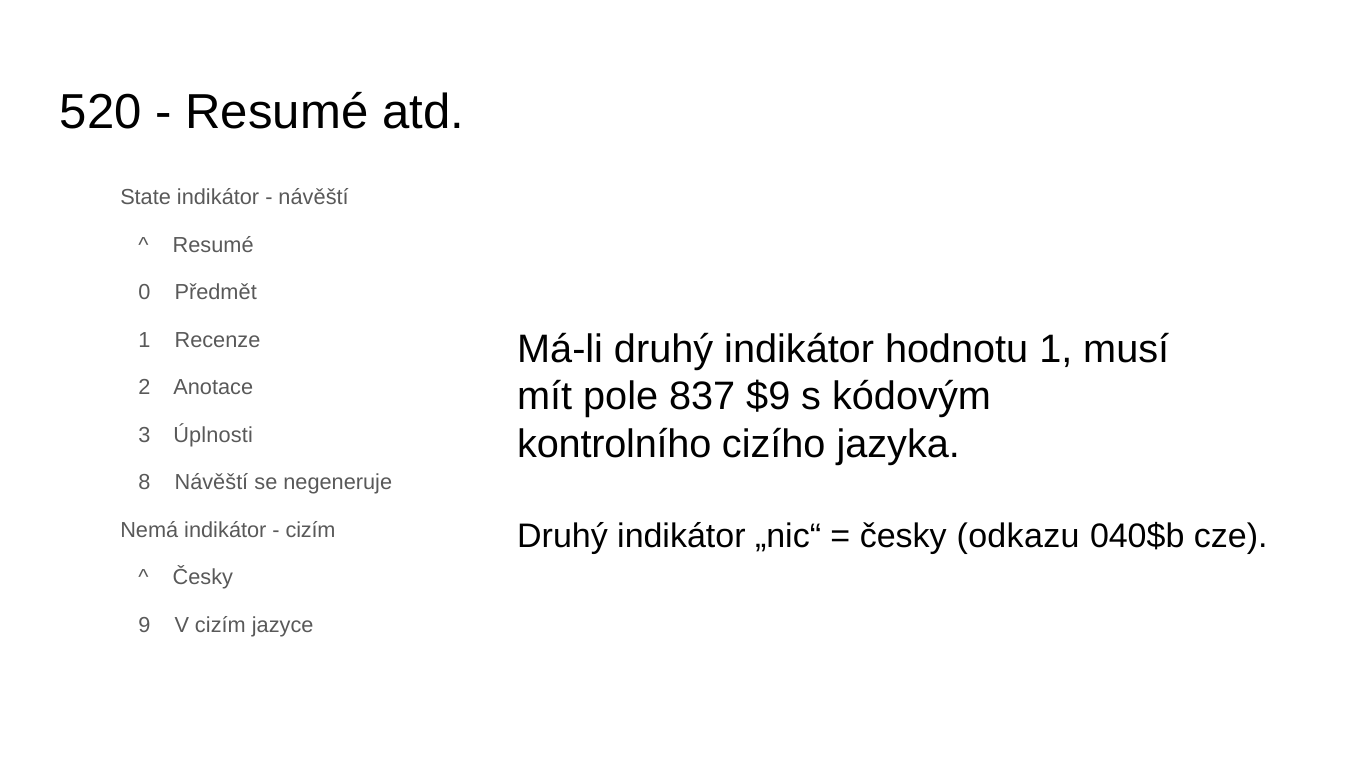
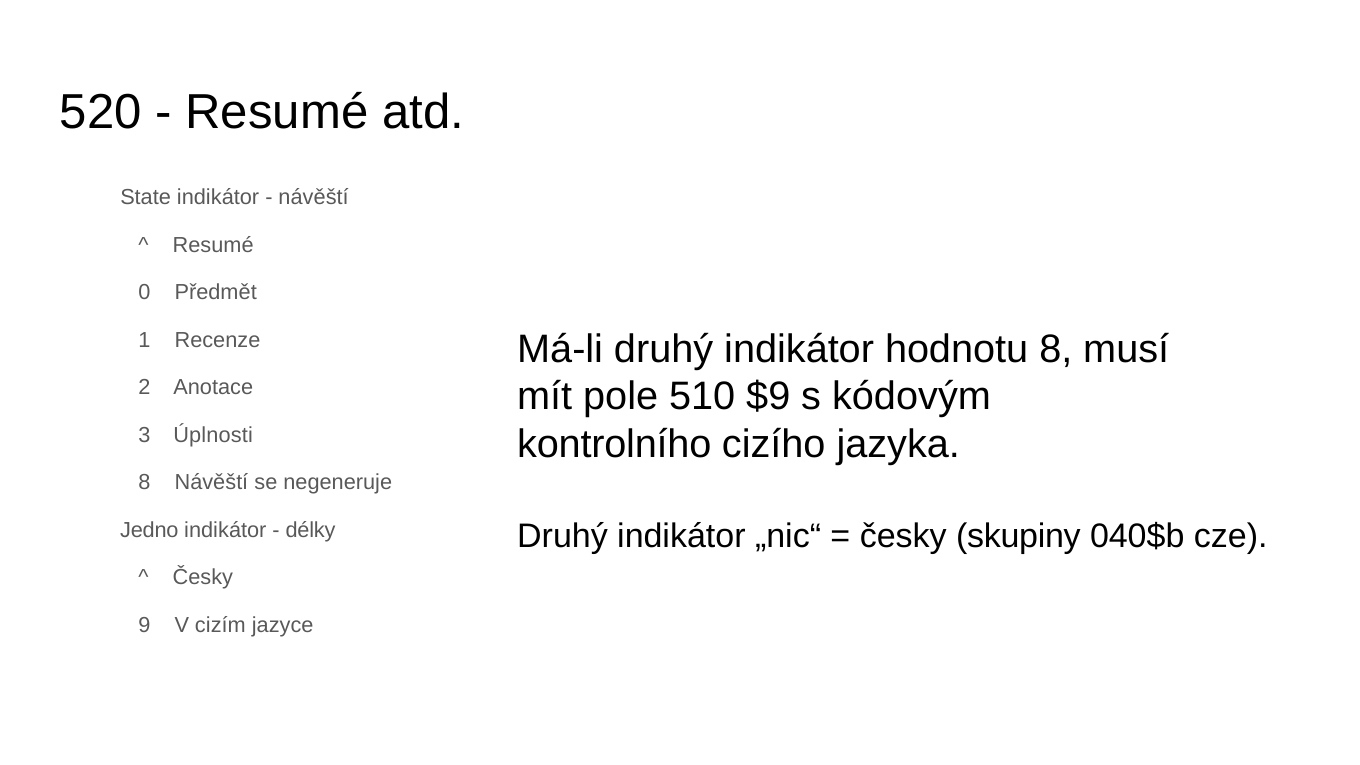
hodnotu 1: 1 -> 8
837: 837 -> 510
Nemá: Nemá -> Jedno
cizím at (311, 530): cizím -> délky
odkazu: odkazu -> skupiny
